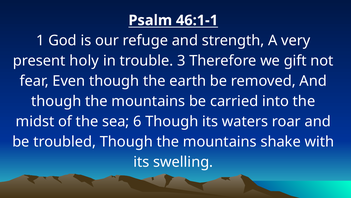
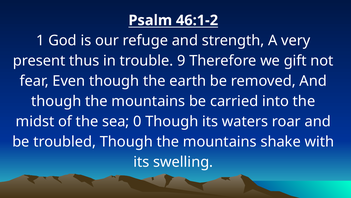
46:1-1: 46:1-1 -> 46:1-2
holy: holy -> thus
3: 3 -> 9
6: 6 -> 0
